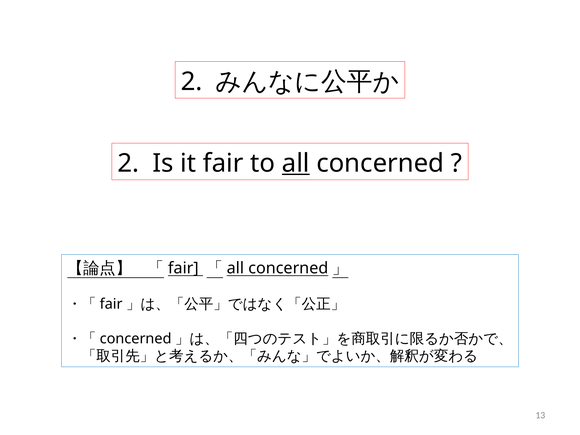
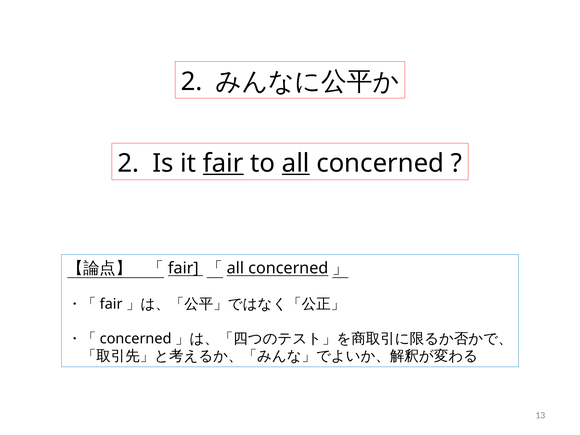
fair underline: none -> present
